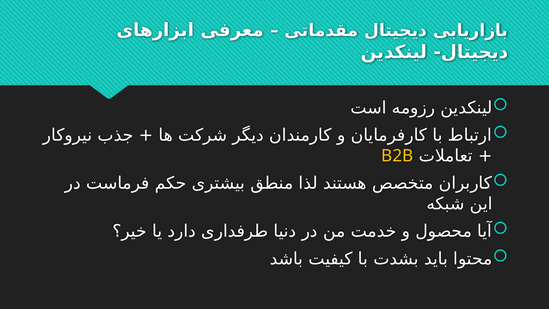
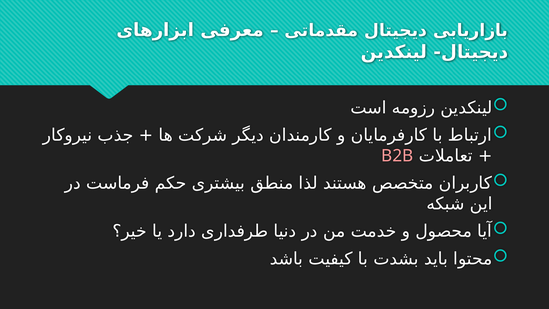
B2B colour: yellow -> pink
